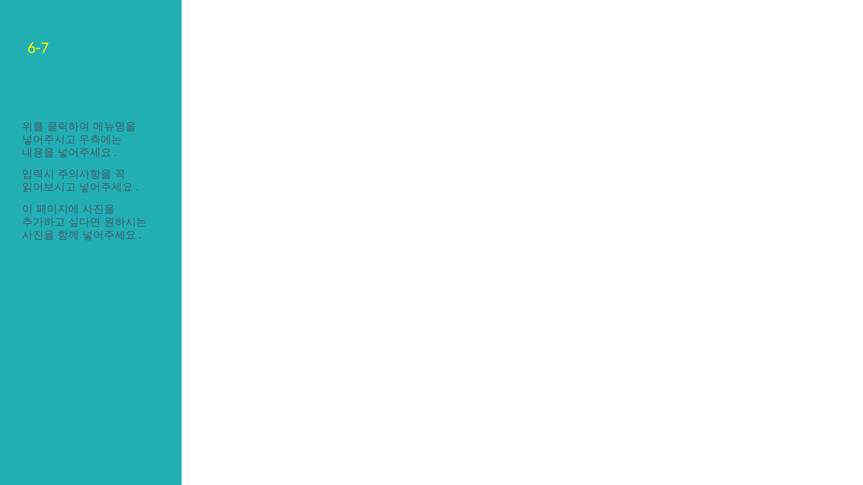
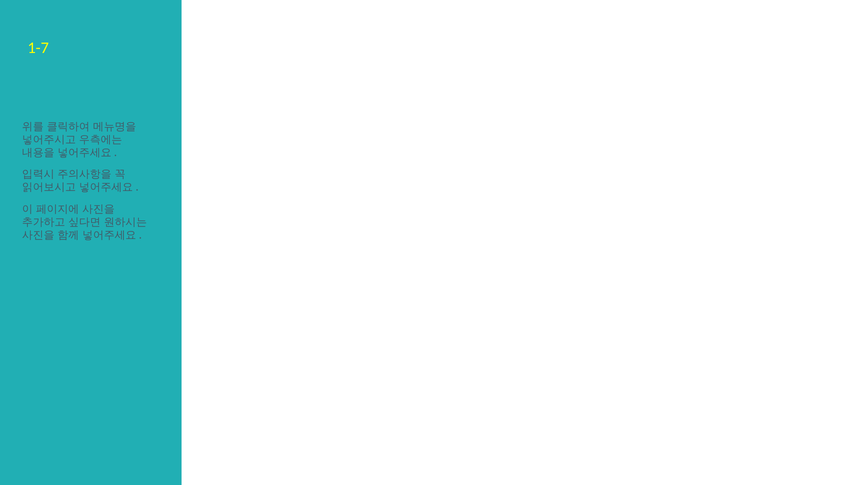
6-7: 6-7 -> 1-7
